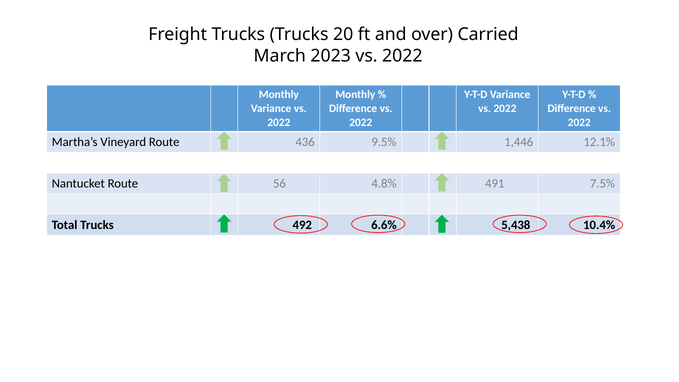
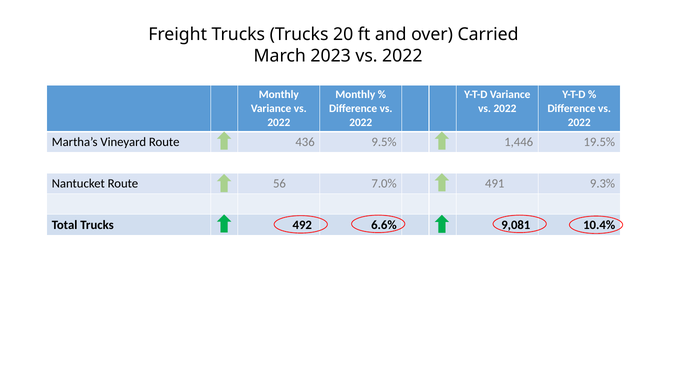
12.1%: 12.1% -> 19.5%
4.8%: 4.8% -> 7.0%
7.5%: 7.5% -> 9.3%
5,438: 5,438 -> 9,081
